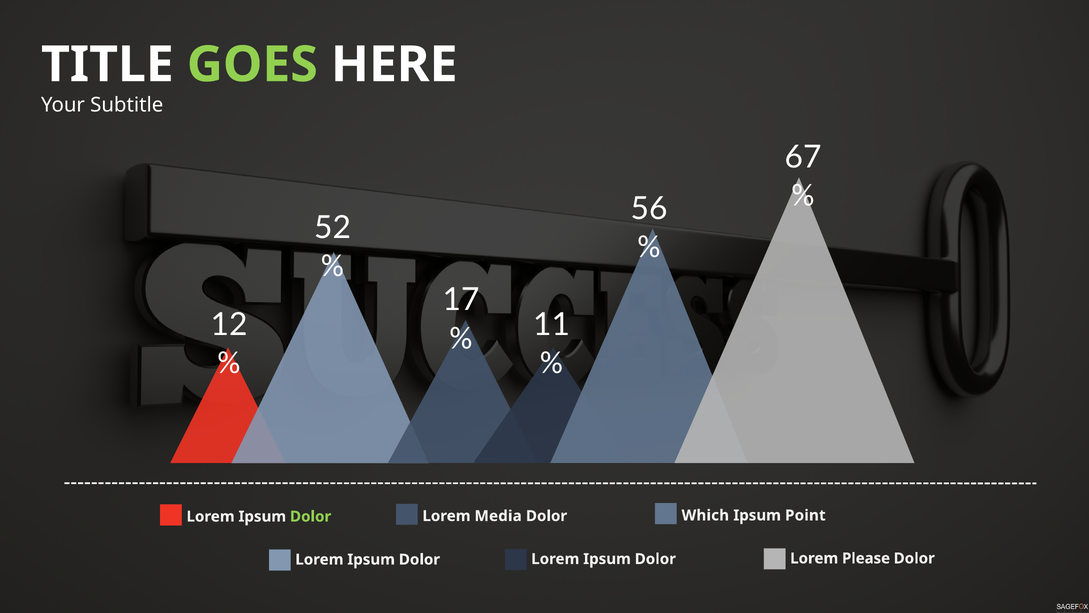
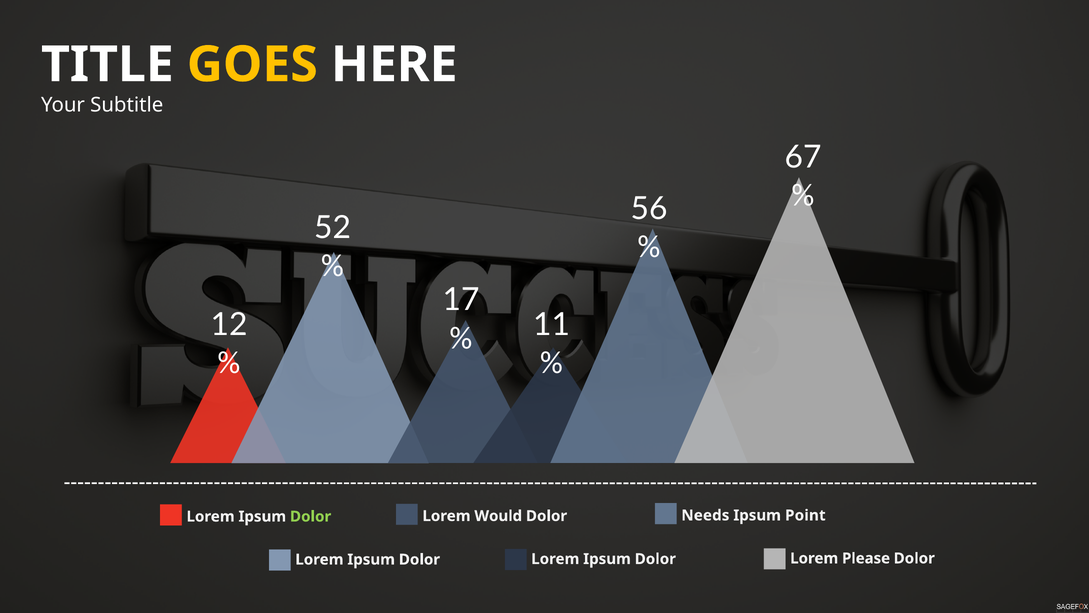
GOES colour: light green -> yellow
Which: Which -> Needs
Media: Media -> Would
